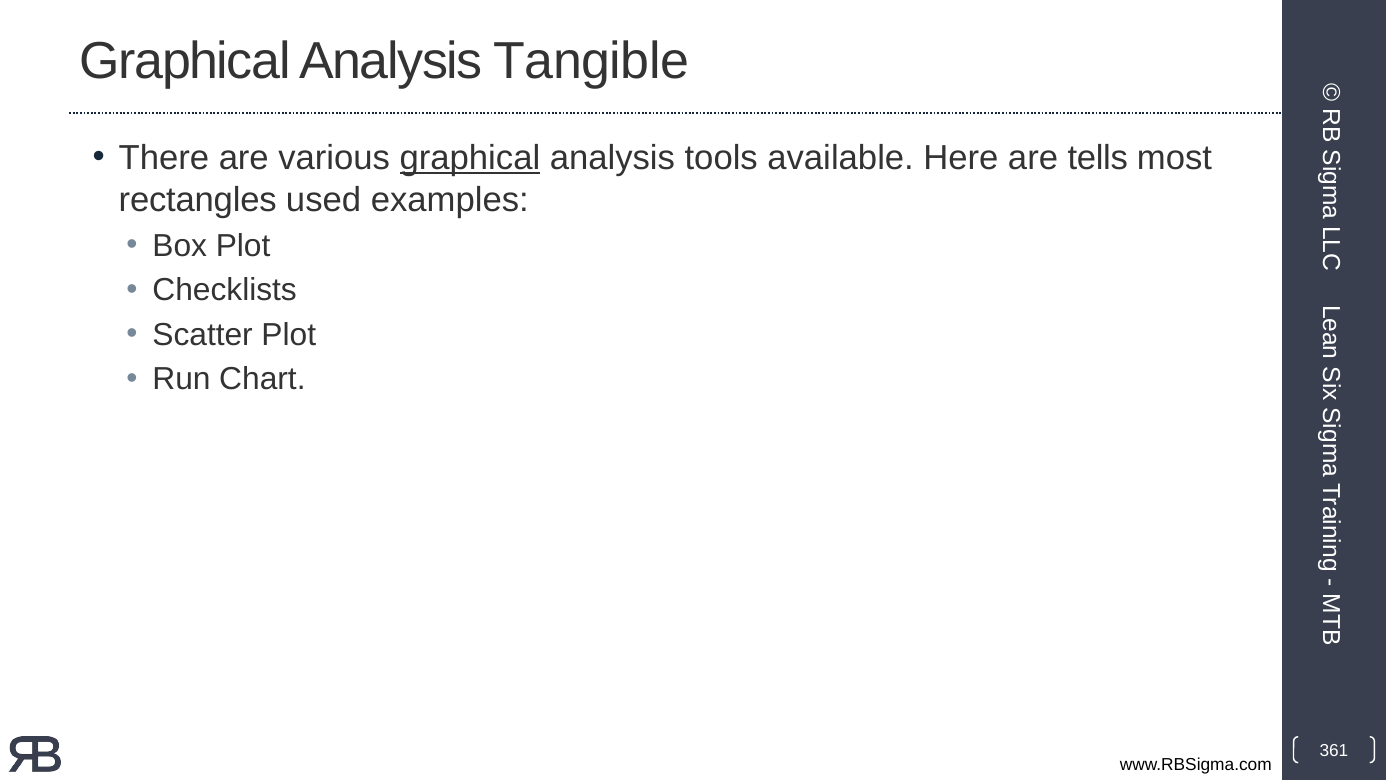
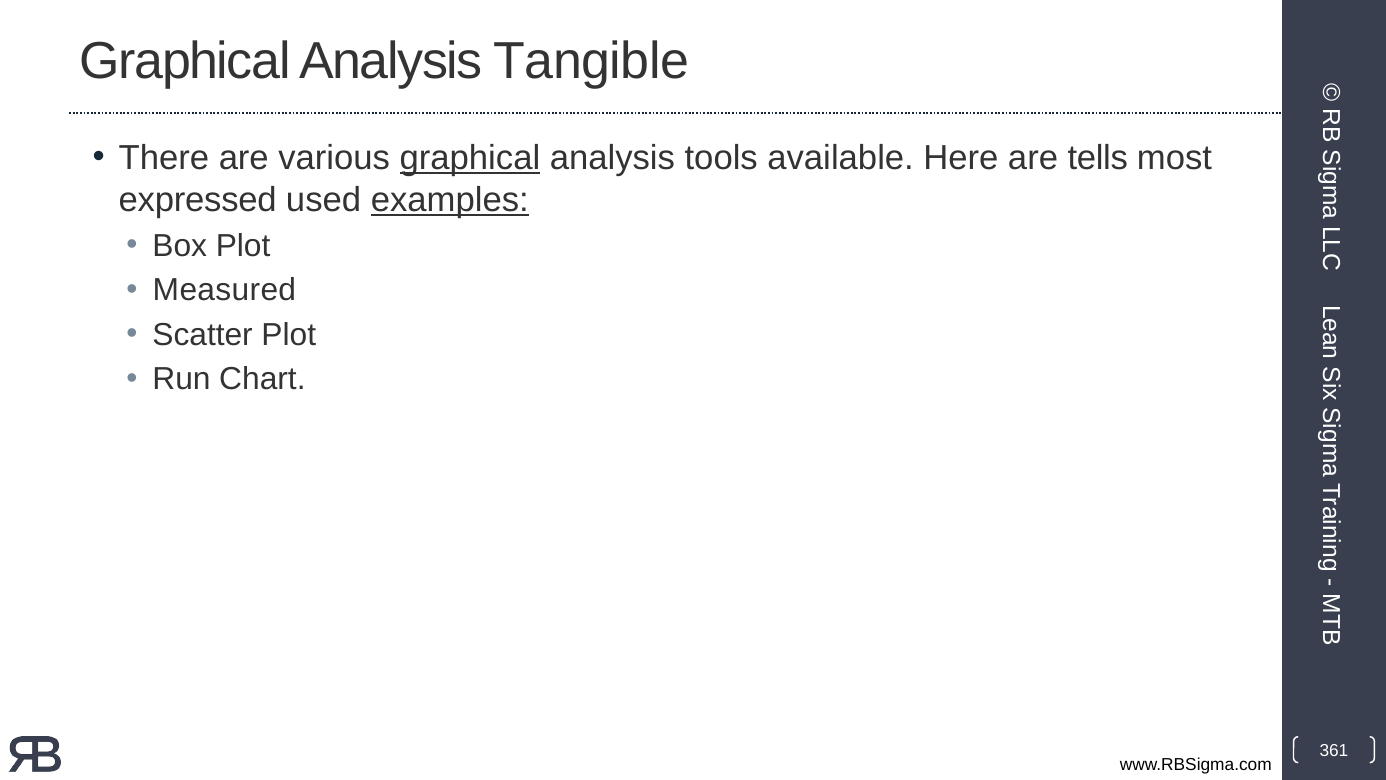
rectangles: rectangles -> expressed
examples underline: none -> present
Checklists: Checklists -> Measured
